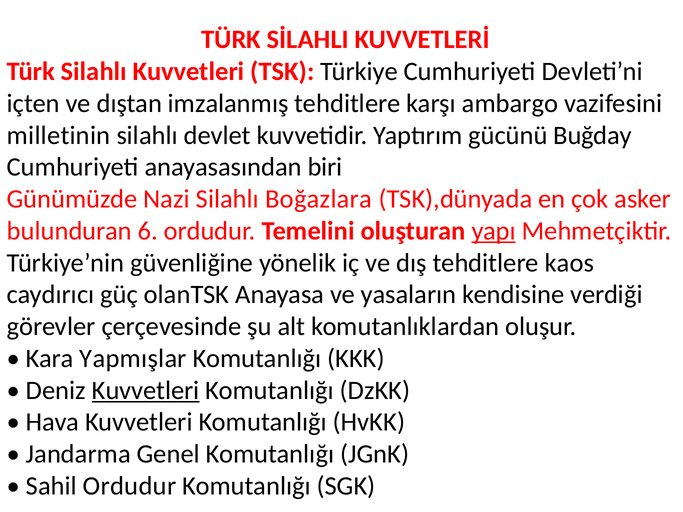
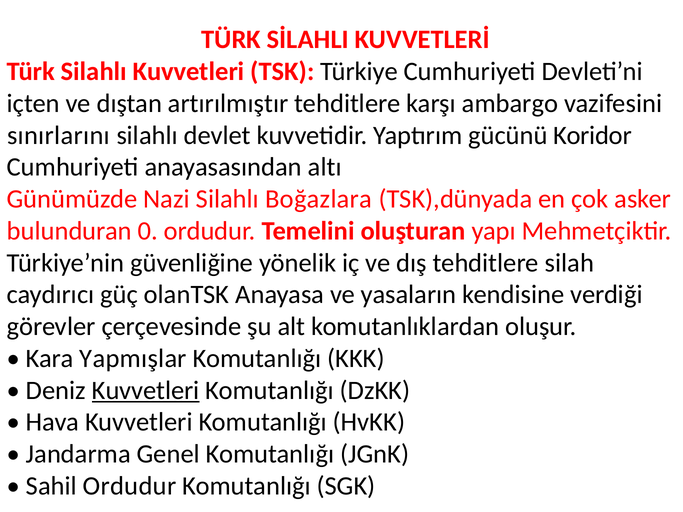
imzalanmış: imzalanmış -> artırılmıştır
milletinin: milletinin -> sınırlarını
Buğday: Buğday -> Koridor
biri: biri -> altı
6: 6 -> 0
yapı underline: present -> none
kaos: kaos -> silah
